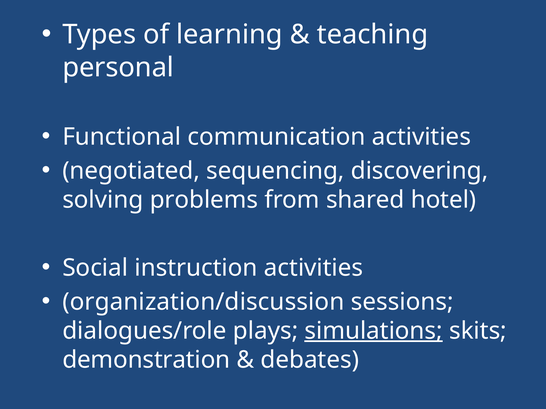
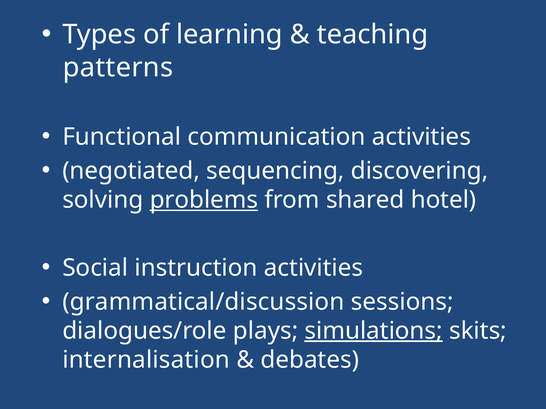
personal: personal -> patterns
problems underline: none -> present
organization/discussion: organization/discussion -> grammatical/discussion
demonstration: demonstration -> internalisation
